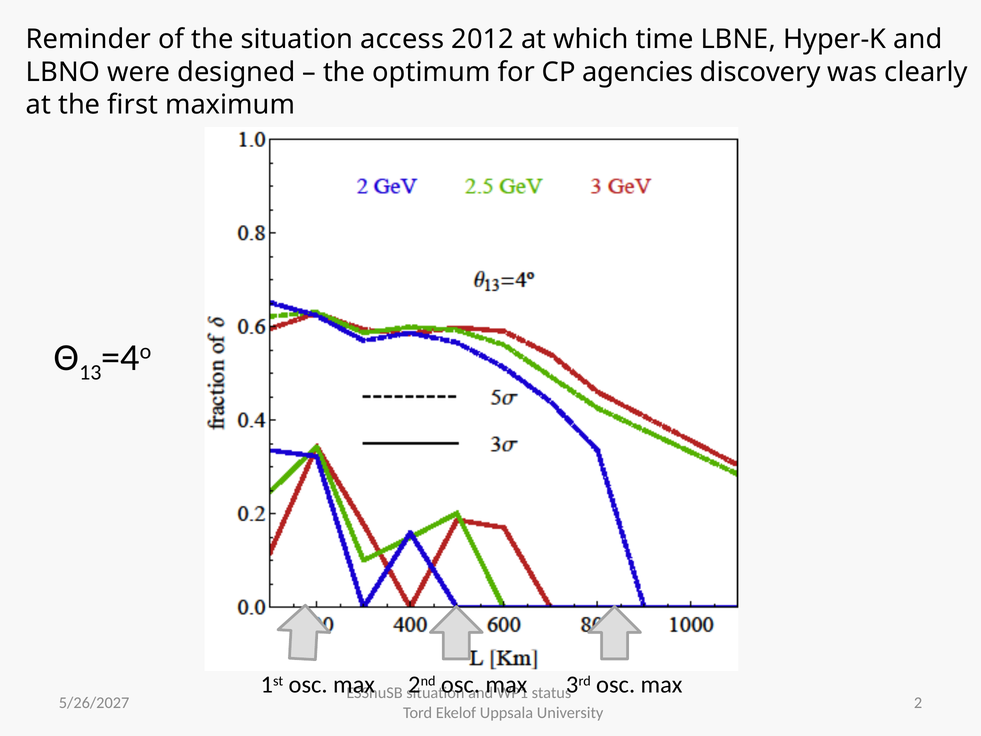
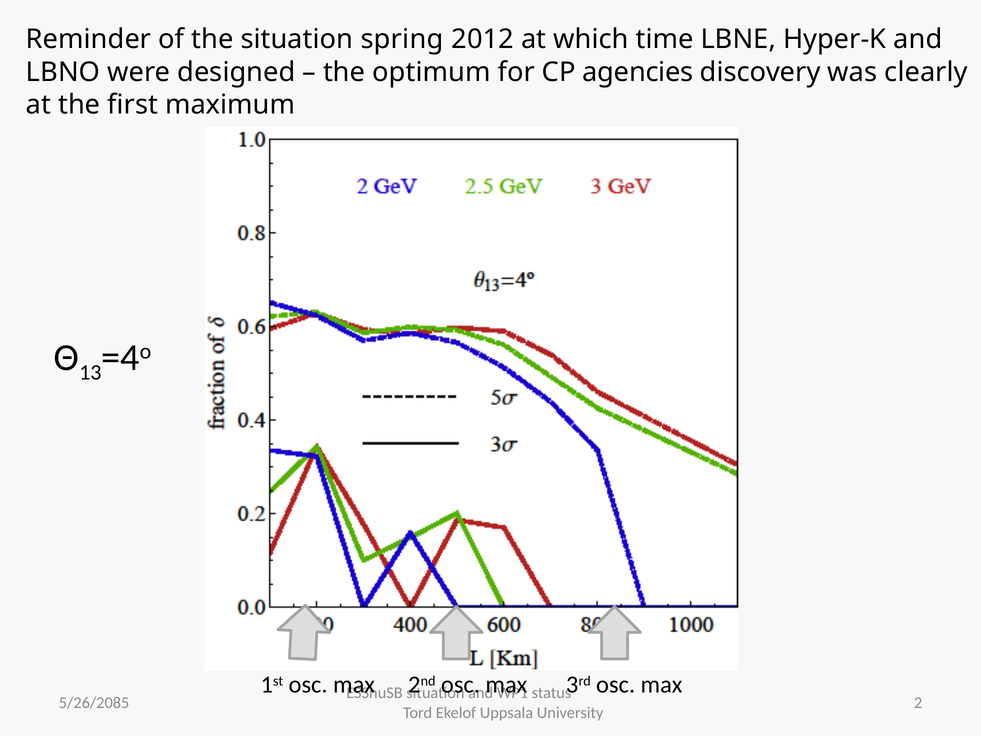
access: access -> spring
5/26/2027: 5/26/2027 -> 5/26/2085
